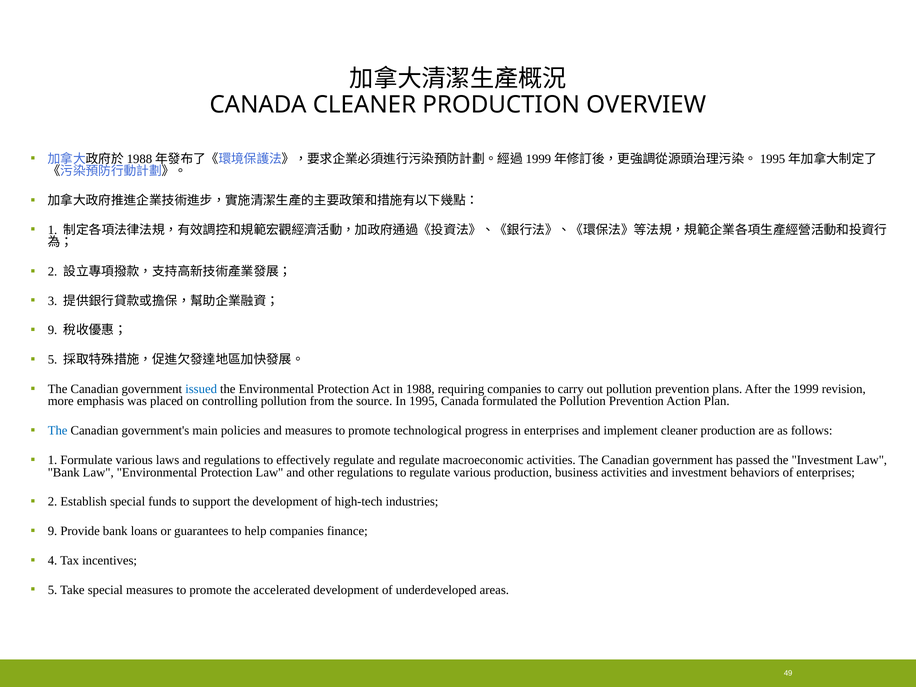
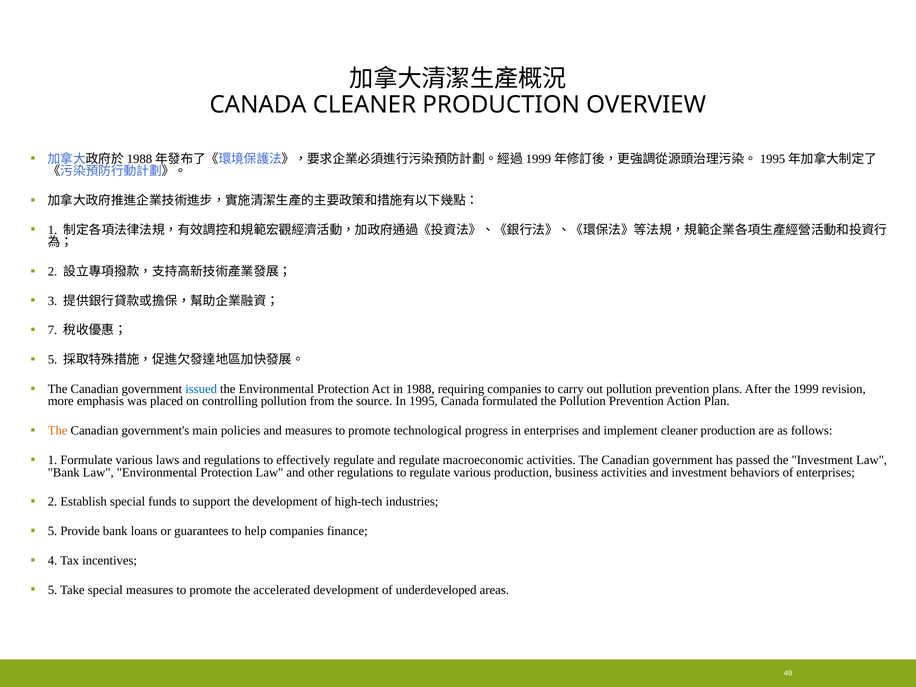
9 at (53, 330): 9 -> 7
The at (58, 431) colour: blue -> orange
9 at (53, 531): 9 -> 5
